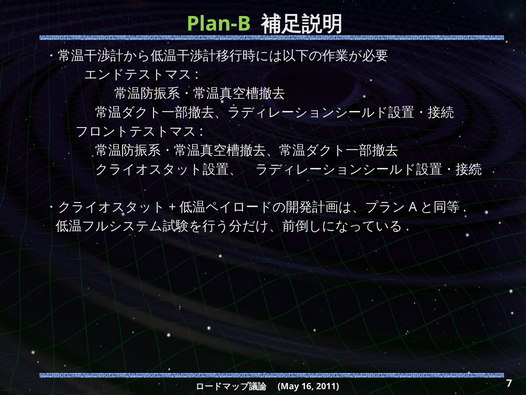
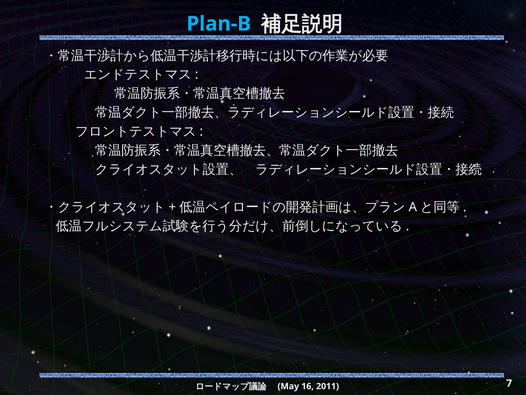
Plan-B colour: light green -> light blue
